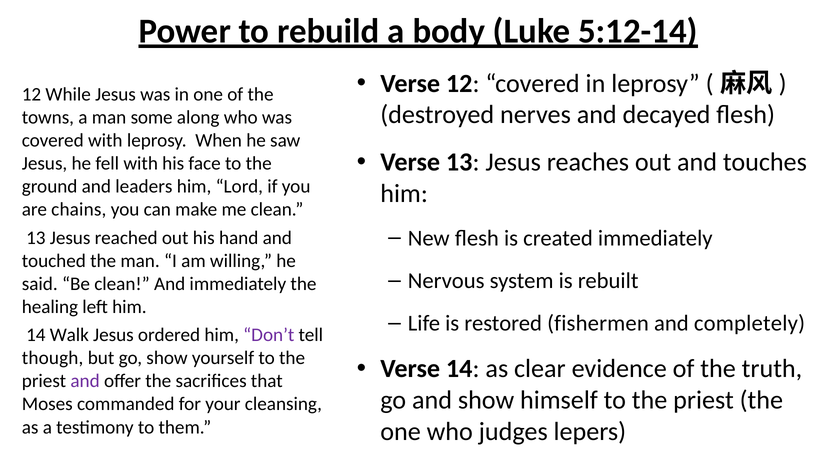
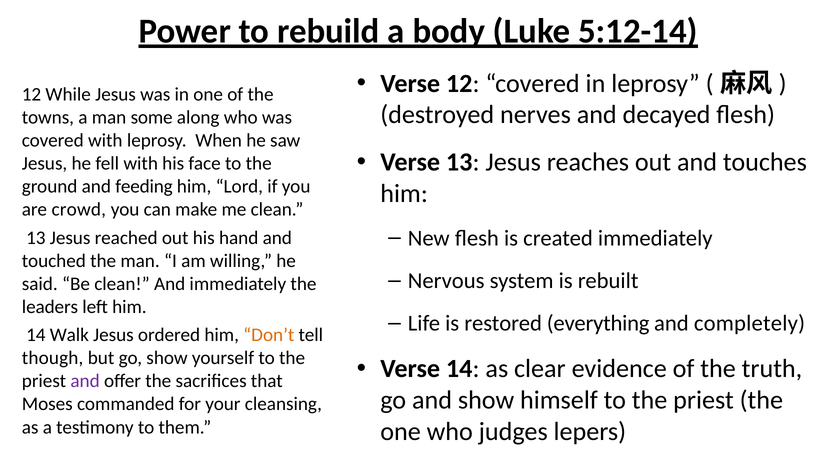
leaders: leaders -> feeding
chains: chains -> crowd
healing: healing -> leaders
fishermen: fishermen -> everything
Don’t colour: purple -> orange
